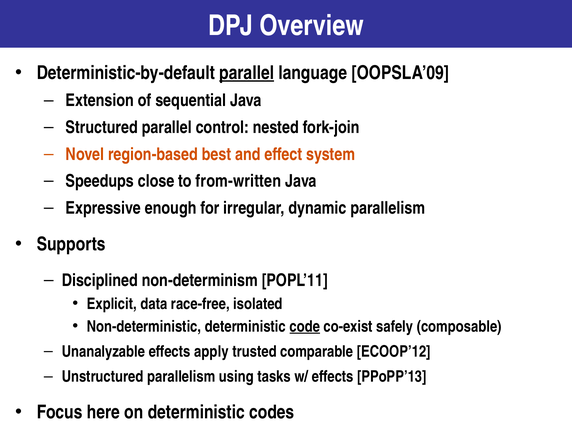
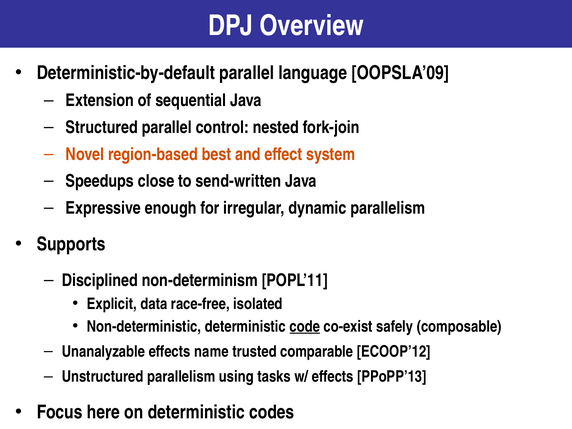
parallel at (247, 73) underline: present -> none
from-written: from-written -> send-written
apply: apply -> name
